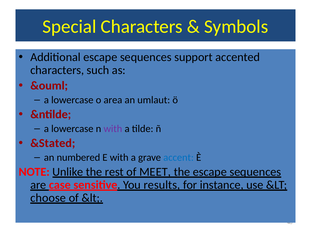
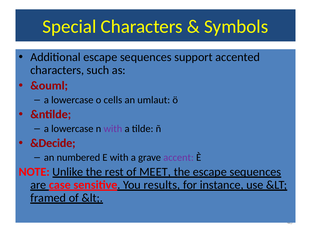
area: area -> cells
&Stated: &Stated -> &Decide
accent colour: blue -> purple
choose: choose -> framed
